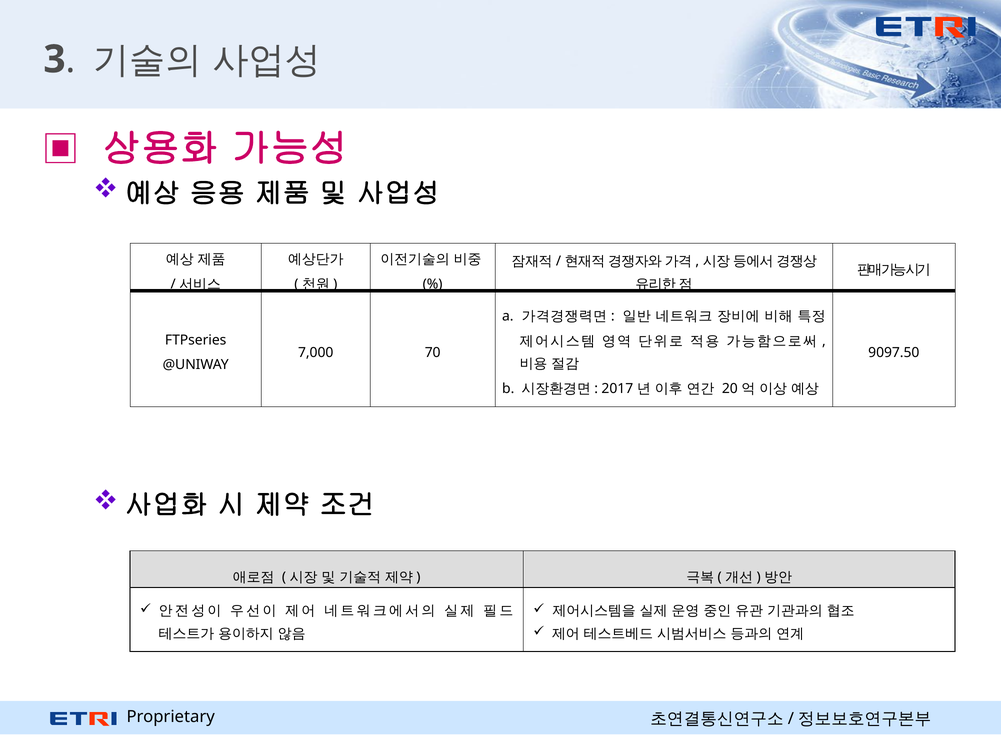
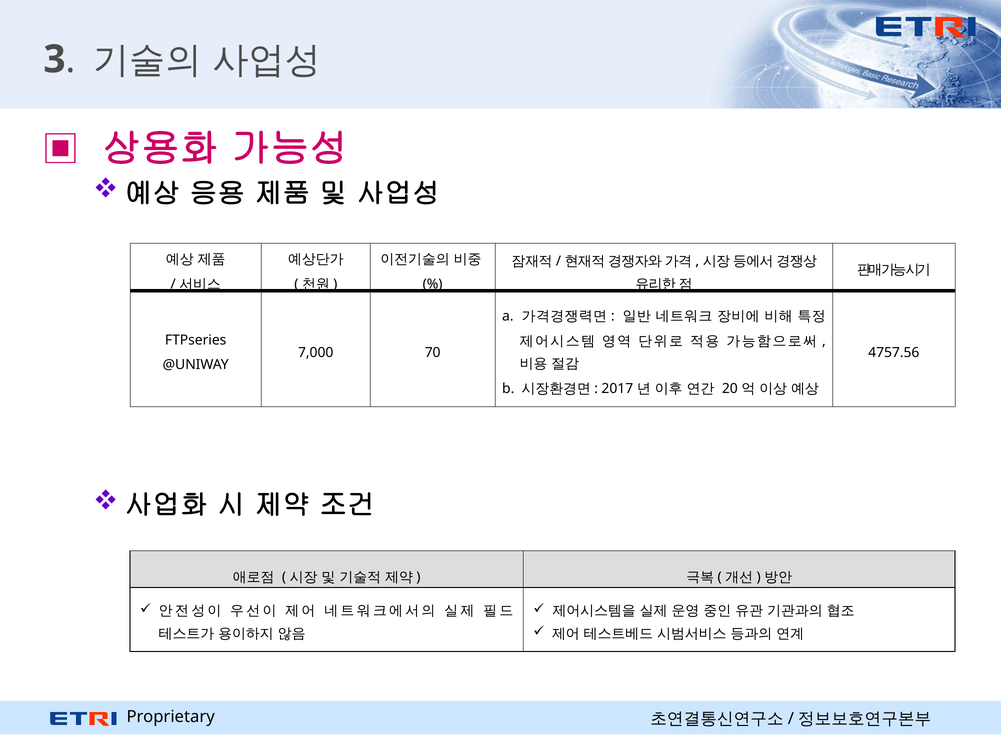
9097.50: 9097.50 -> 4757.56
